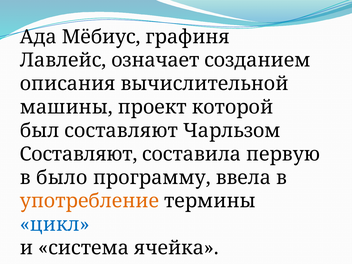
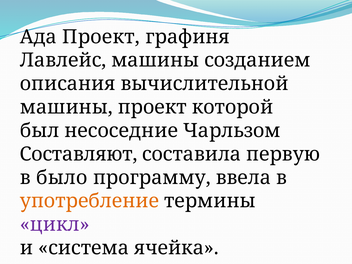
Ада Мёбиус: Мёбиус -> Проект
Лавлейс означает: означает -> машины
был составляют: составляют -> несоседние
цикл colour: blue -> purple
